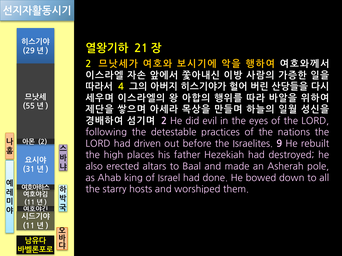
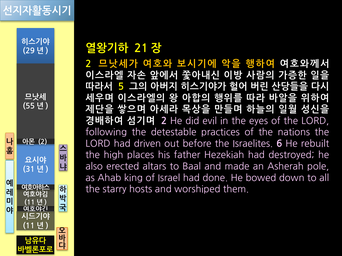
4: 4 -> 5
9: 9 -> 6
